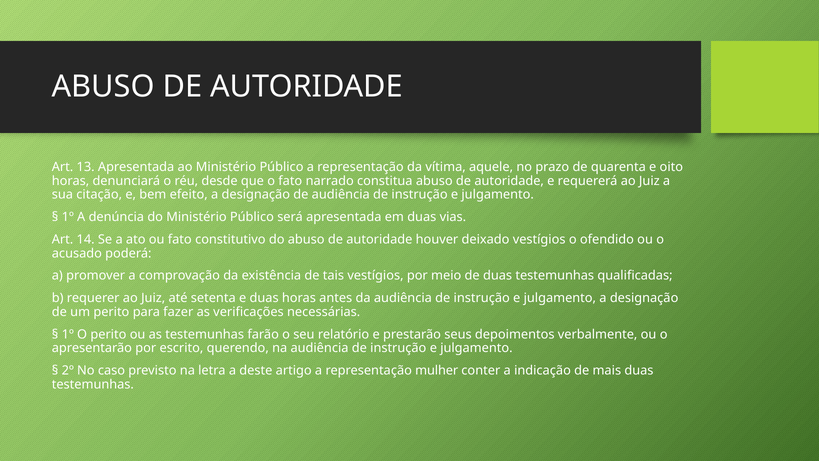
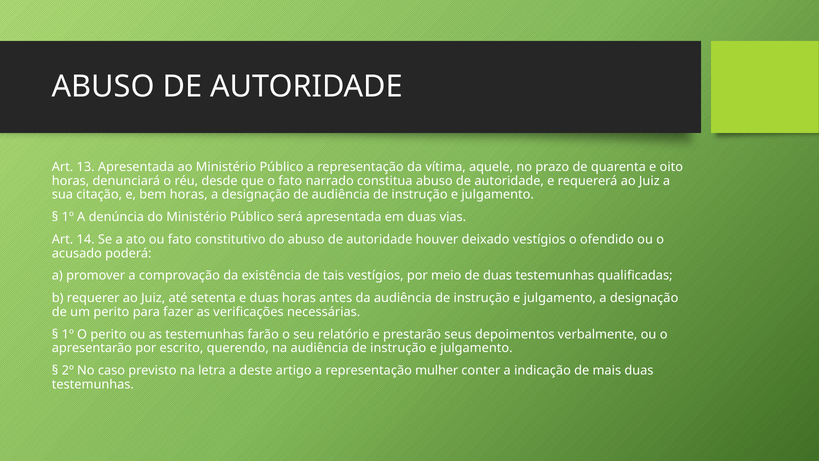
bem efeito: efeito -> horas
